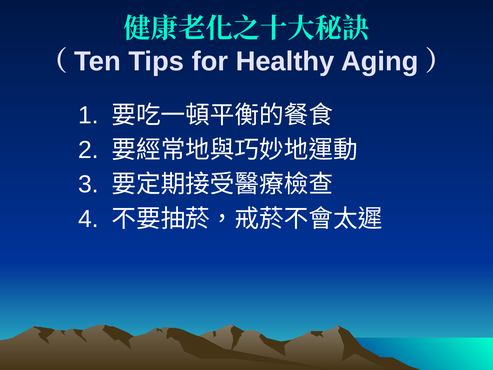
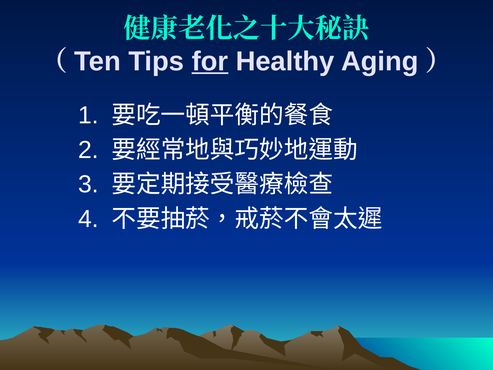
for underline: none -> present
